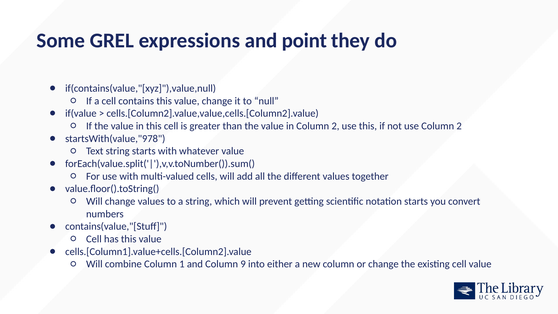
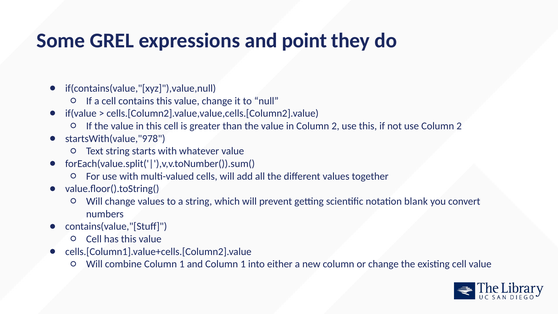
notation starts: starts -> blank
and Column 9: 9 -> 1
